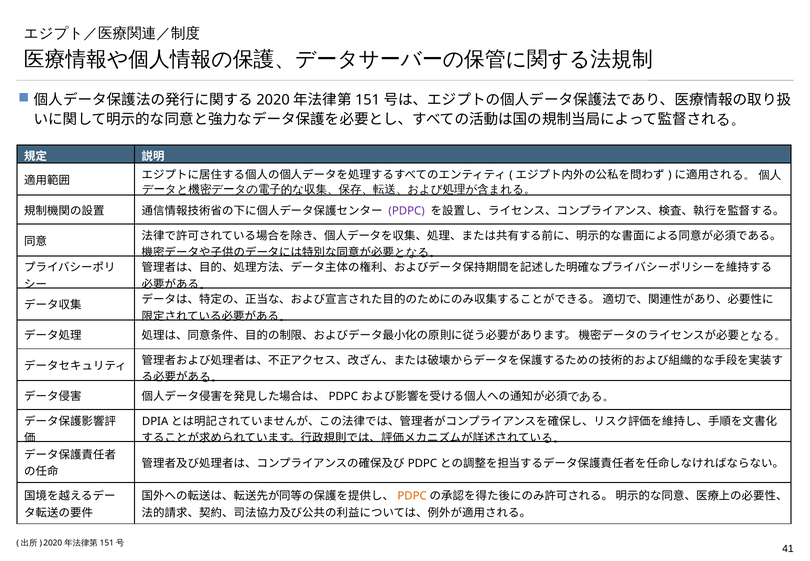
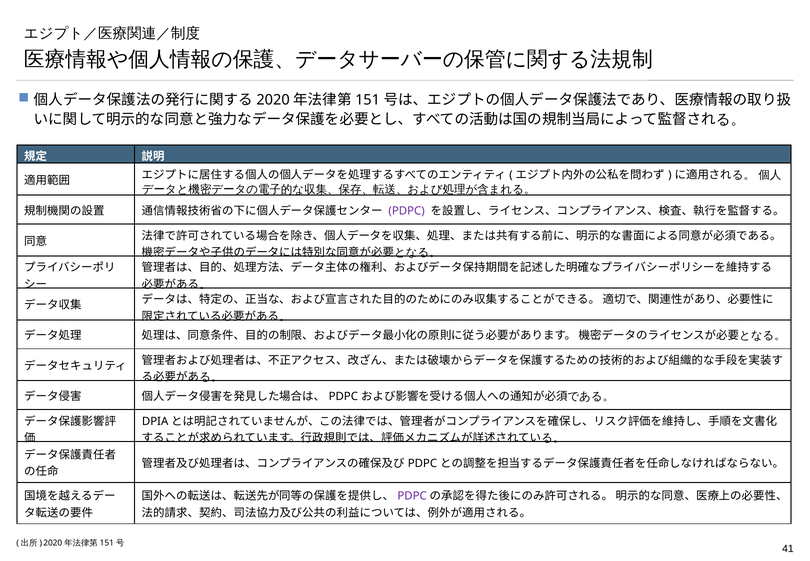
PDPC at (412, 496) colour: orange -> purple
